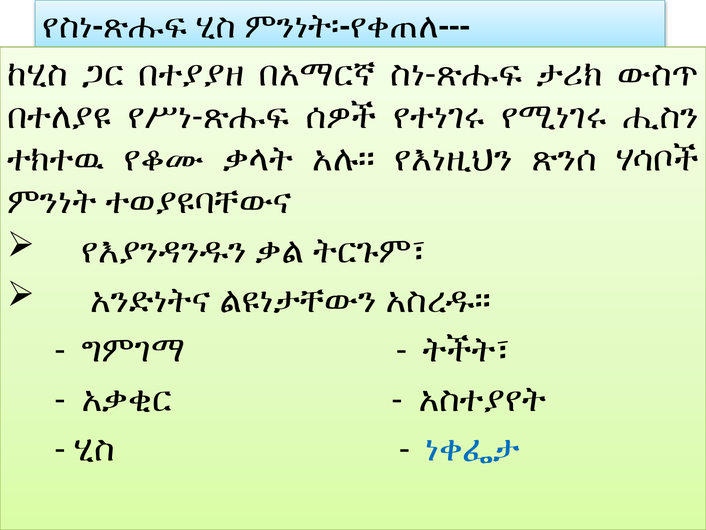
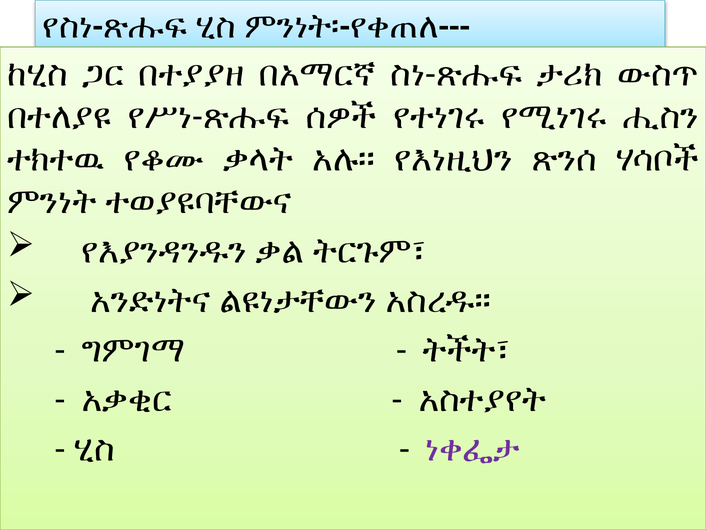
ነቀፌታ colour: blue -> purple
